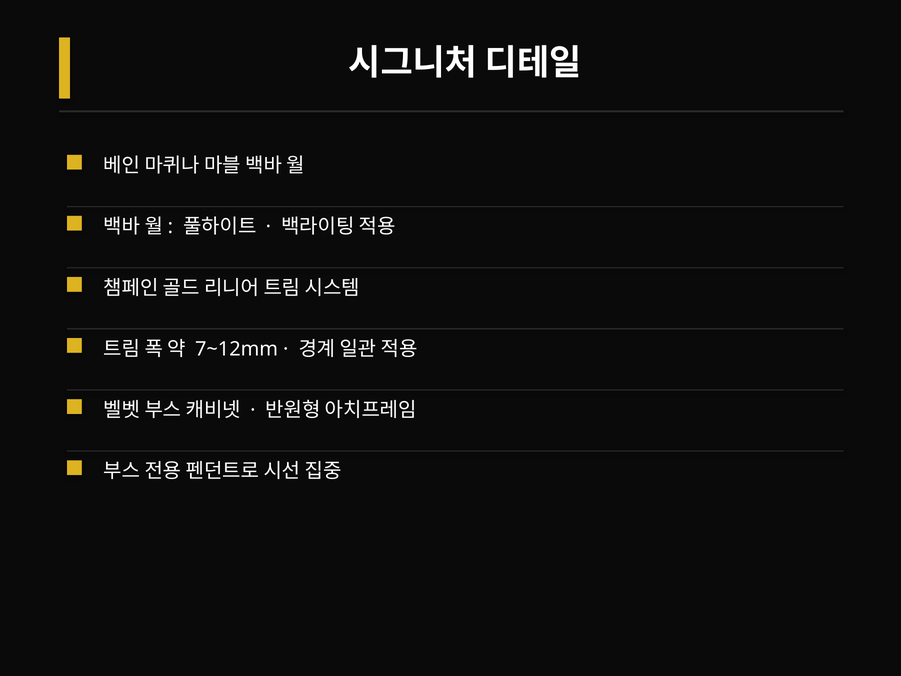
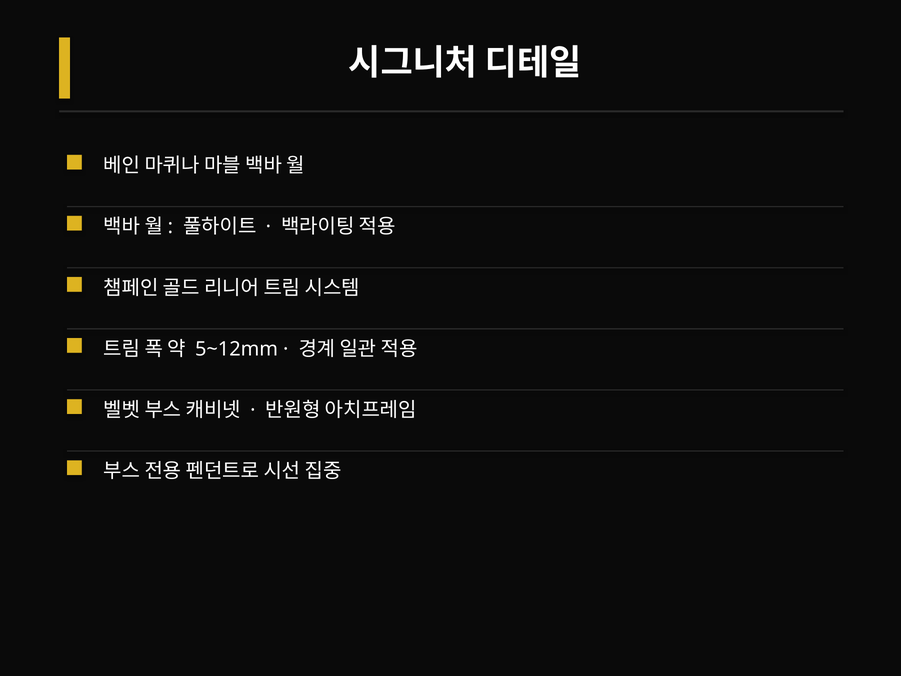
7~12mm: 7~12mm -> 5~12mm
